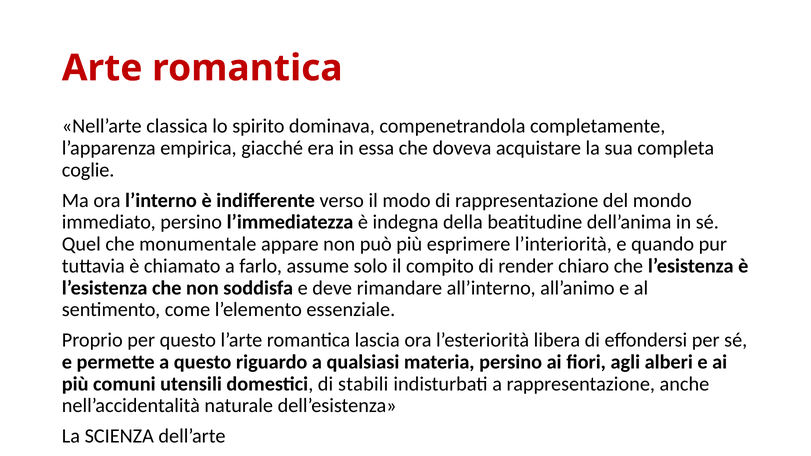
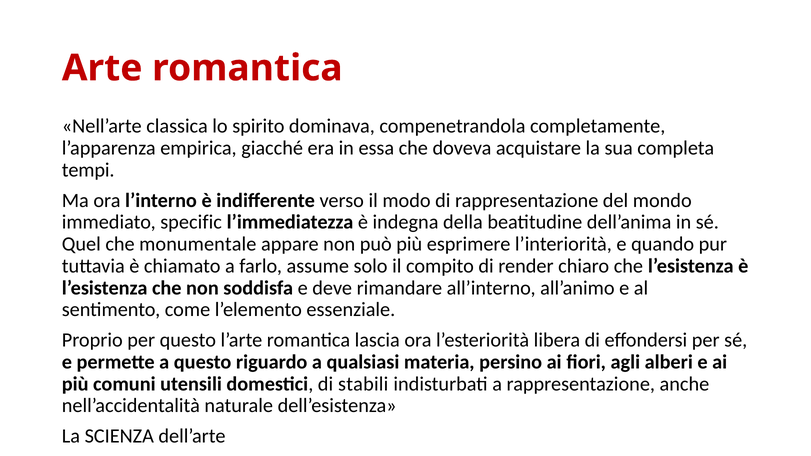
coglie: coglie -> tempi
immediato persino: persino -> specific
